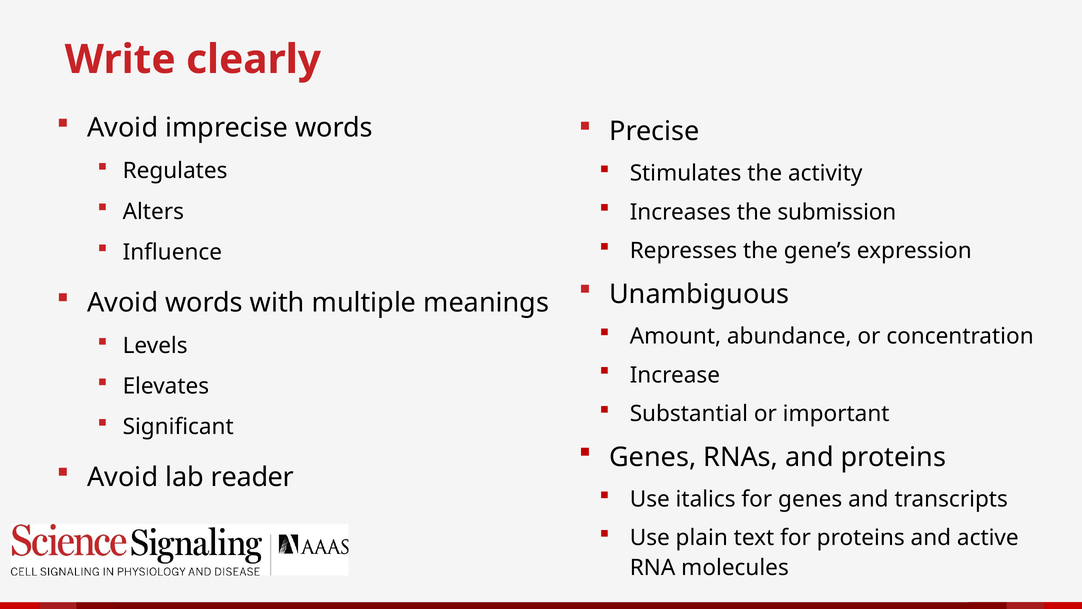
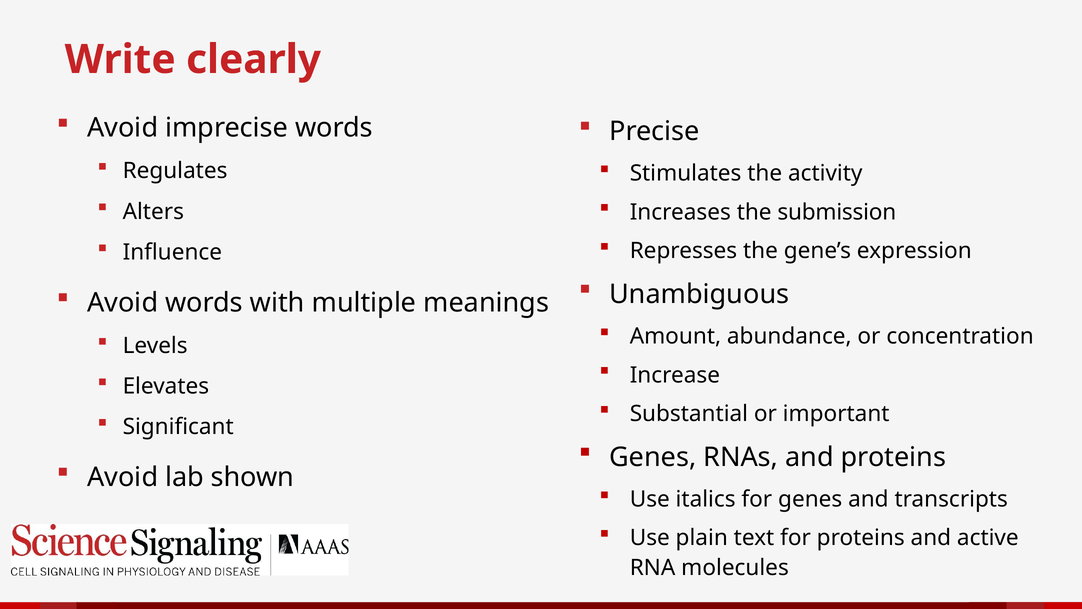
reader: reader -> shown
